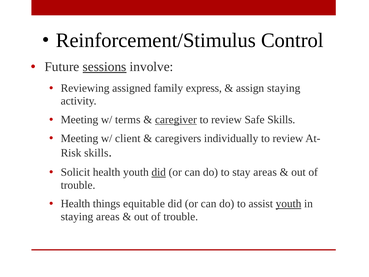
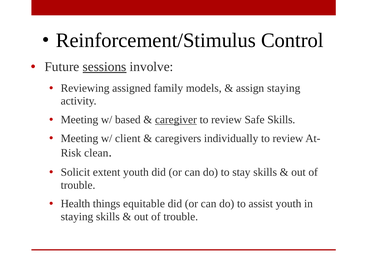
express: express -> models
terms: terms -> based
skills at (96, 153): skills -> clean
Solicit health: health -> extent
did at (159, 172) underline: present -> none
stay areas: areas -> skills
youth at (289, 204) underline: present -> none
staying areas: areas -> skills
